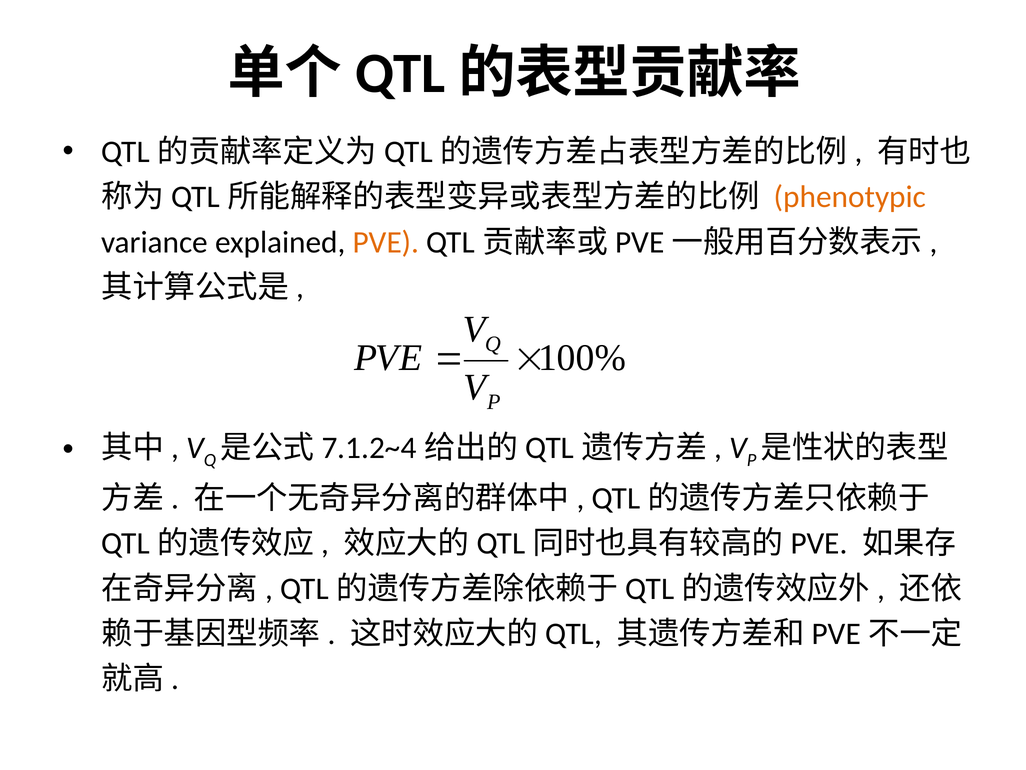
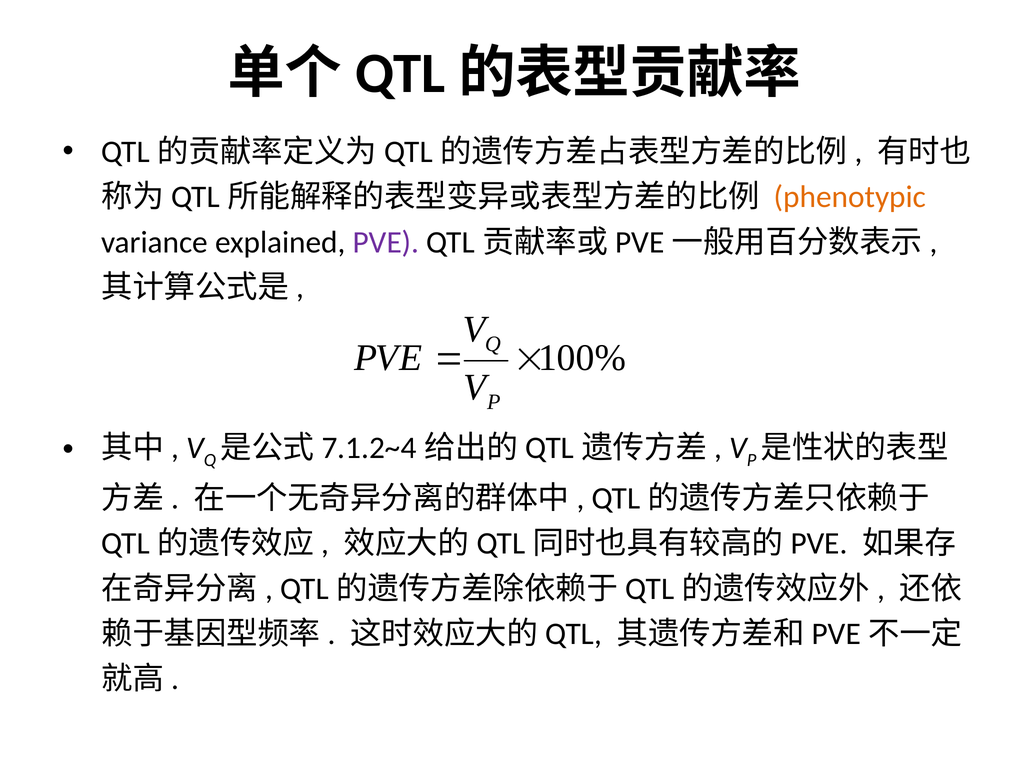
PVE at (386, 242) colour: orange -> purple
